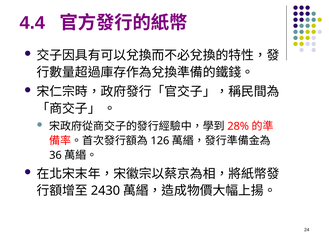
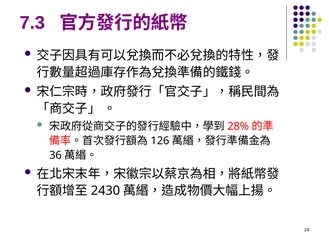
4.4: 4.4 -> 7.3
